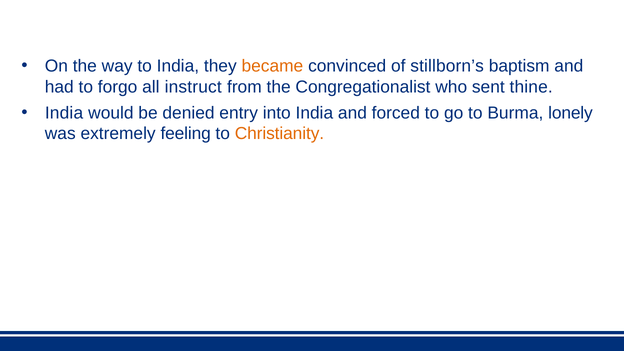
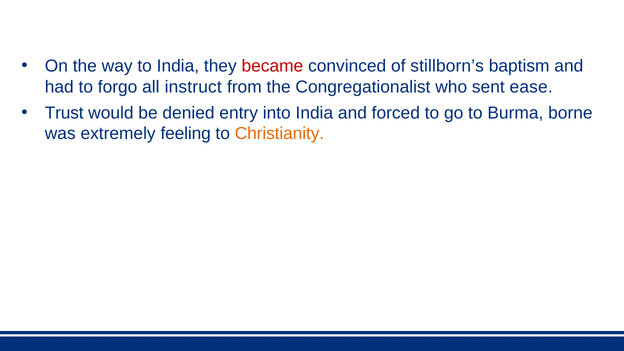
became colour: orange -> red
thine: thine -> ease
India at (64, 113): India -> Trust
lonely: lonely -> borne
